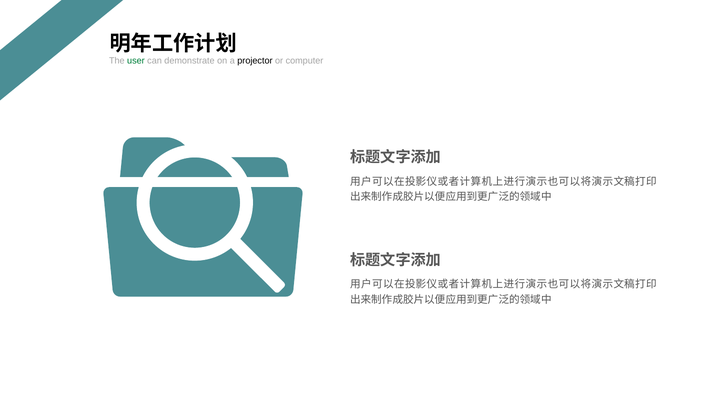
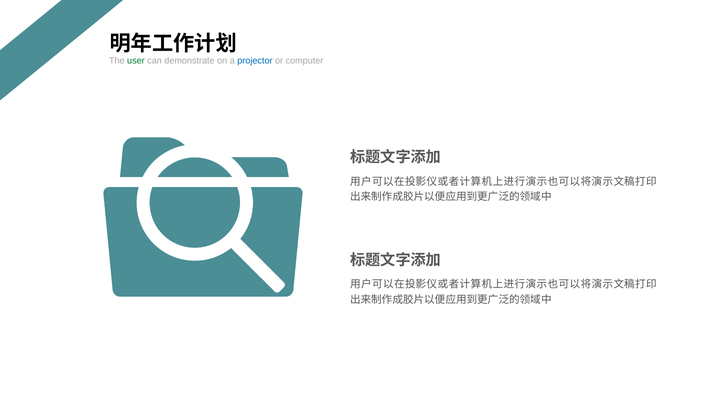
projector colour: black -> blue
